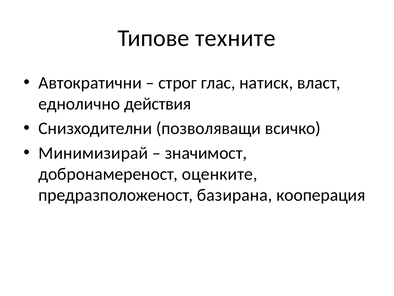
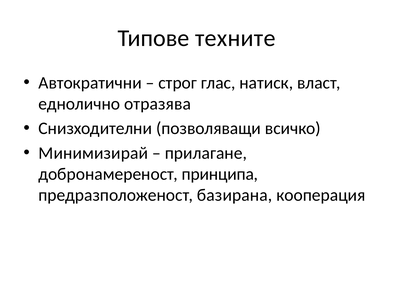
действия: действия -> отразява
значимост: значимост -> прилагане
оценките: оценките -> принципа
